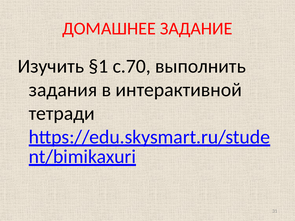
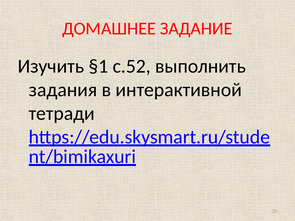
с.70: с.70 -> с.52
